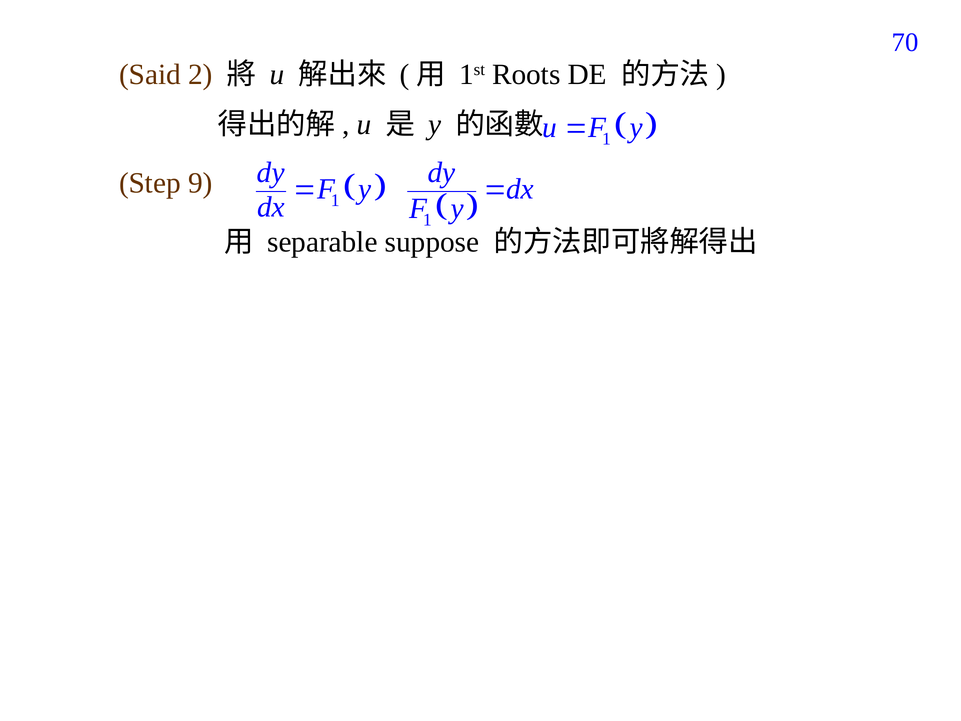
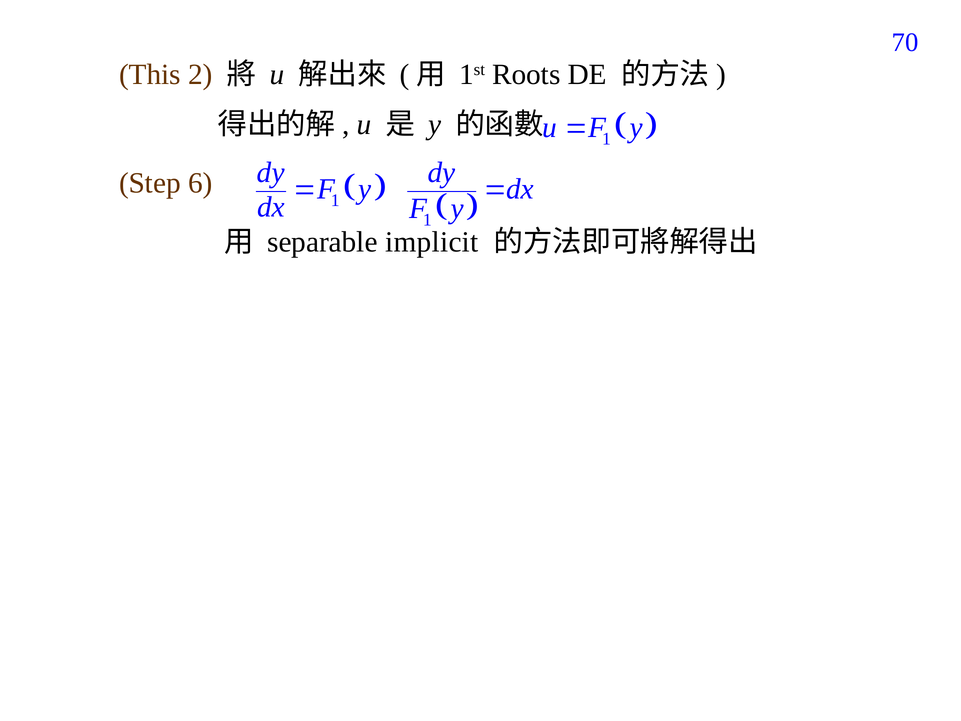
Said: Said -> This
9: 9 -> 6
suppose: suppose -> implicit
